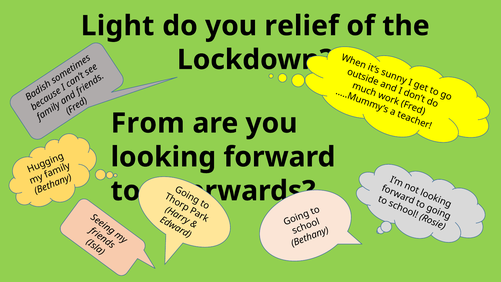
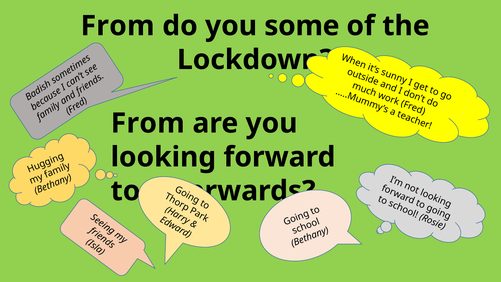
Light at (118, 26): Light -> From
relief: relief -> some
